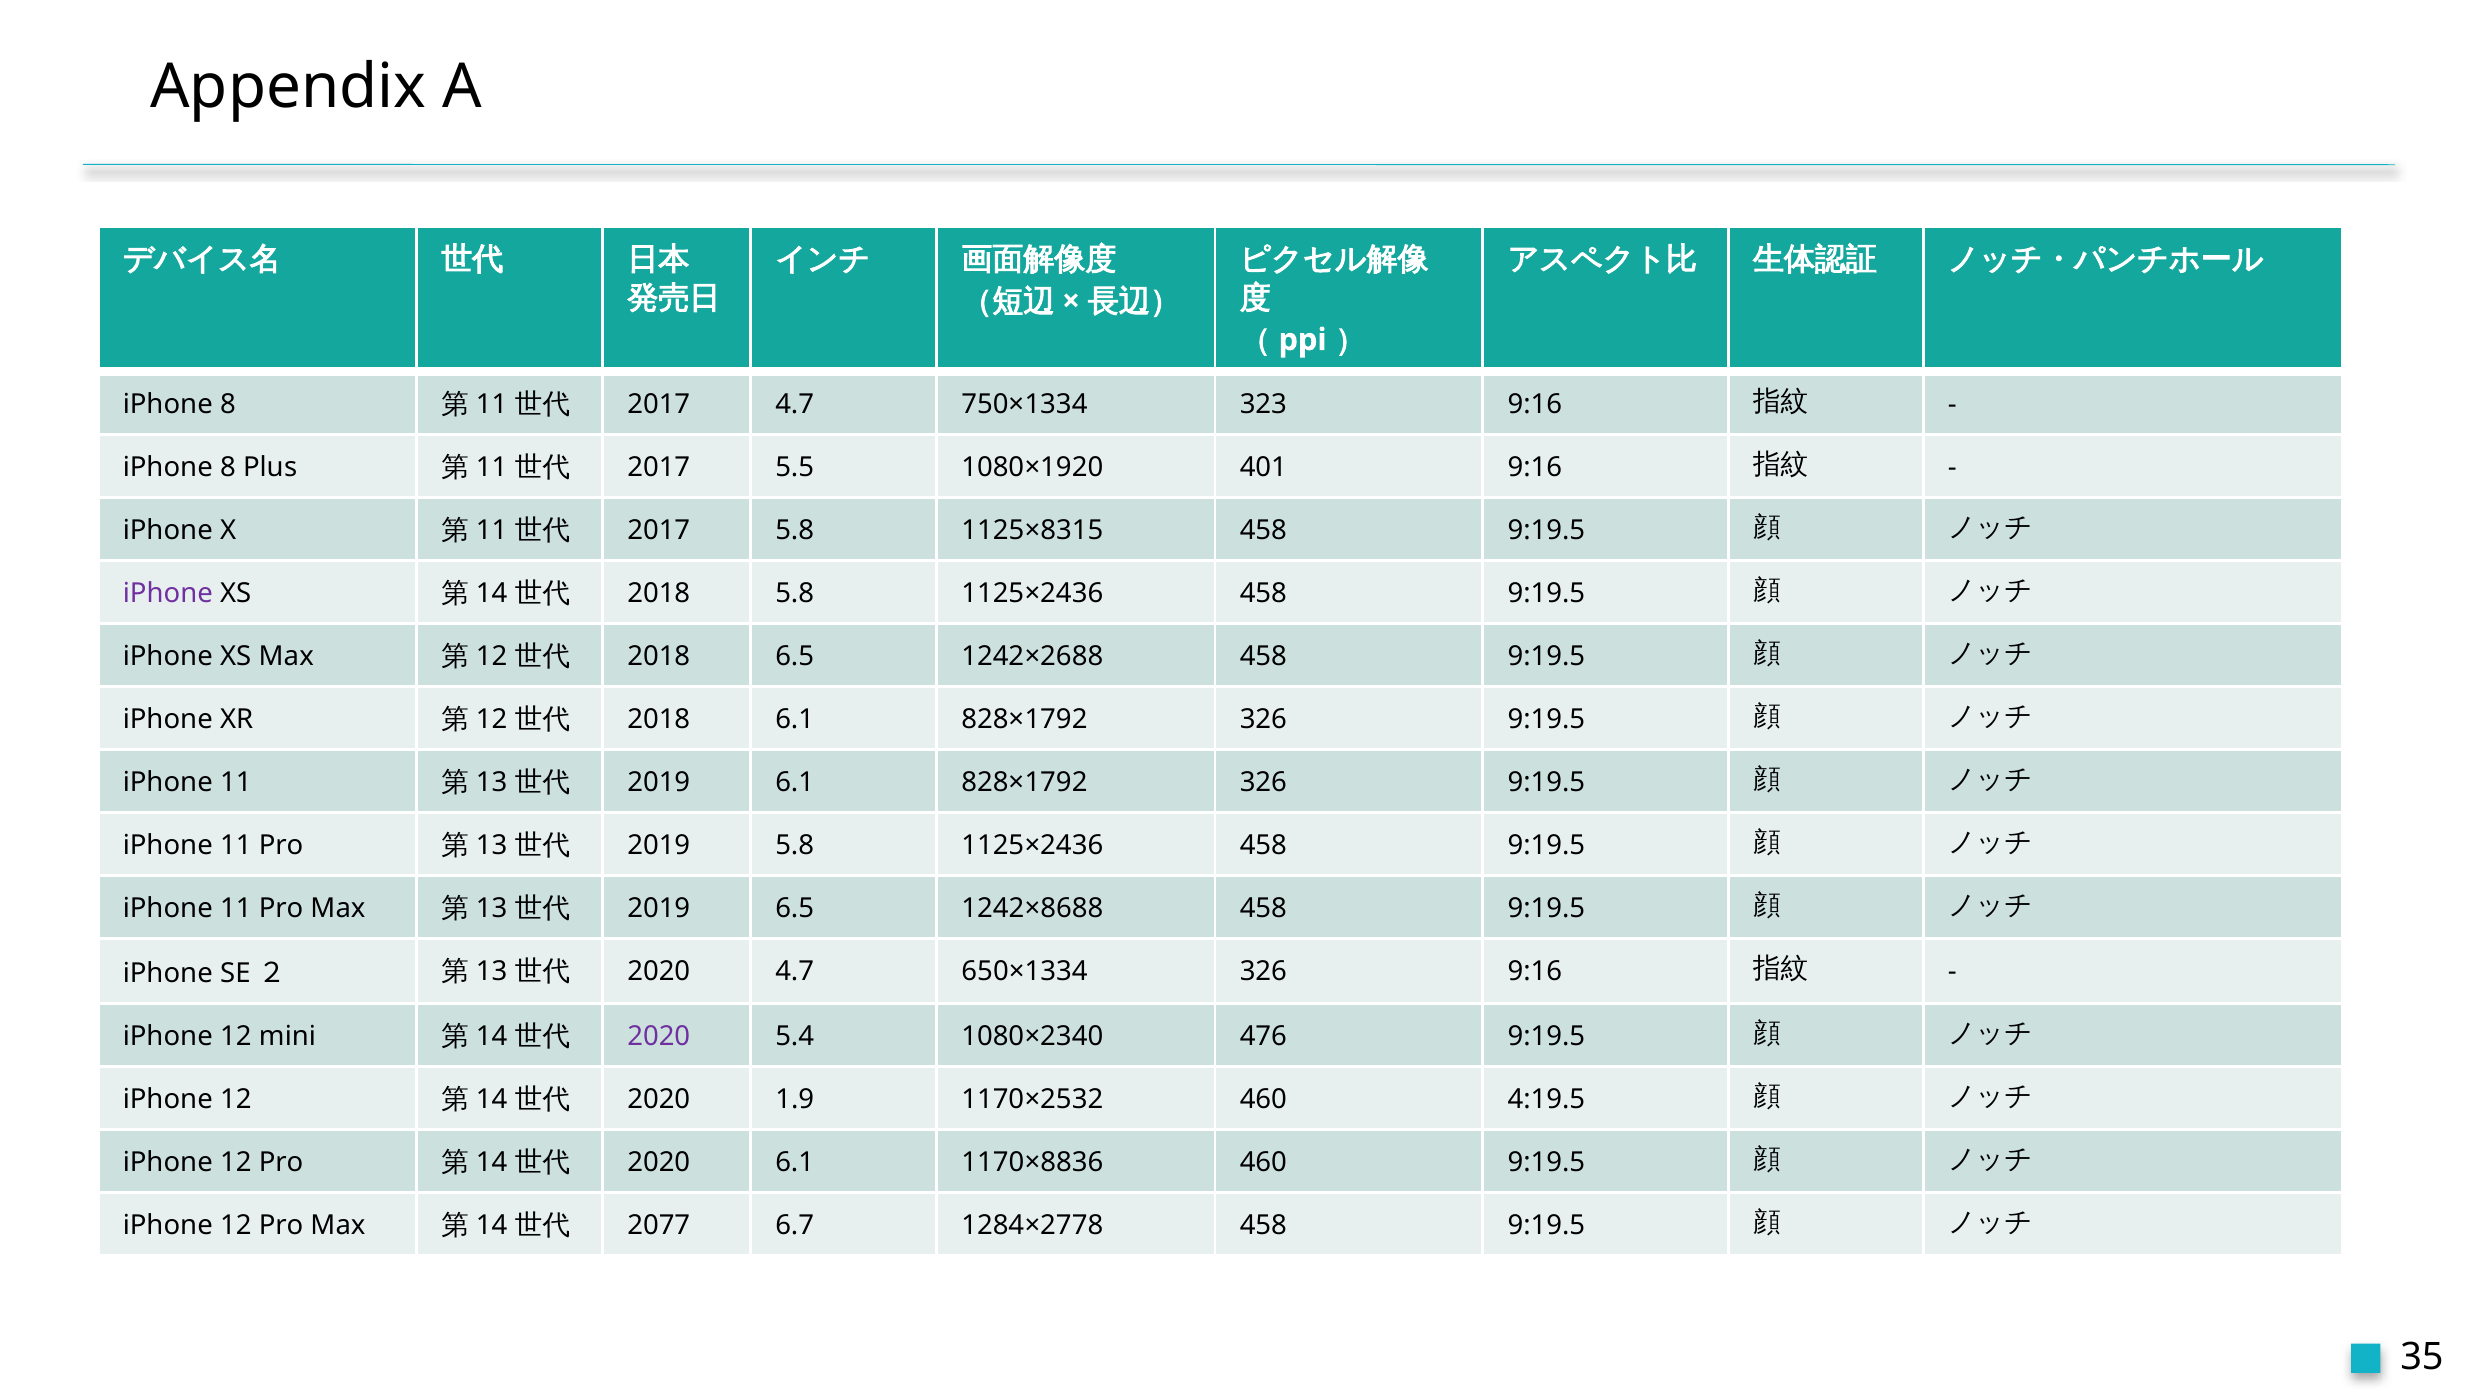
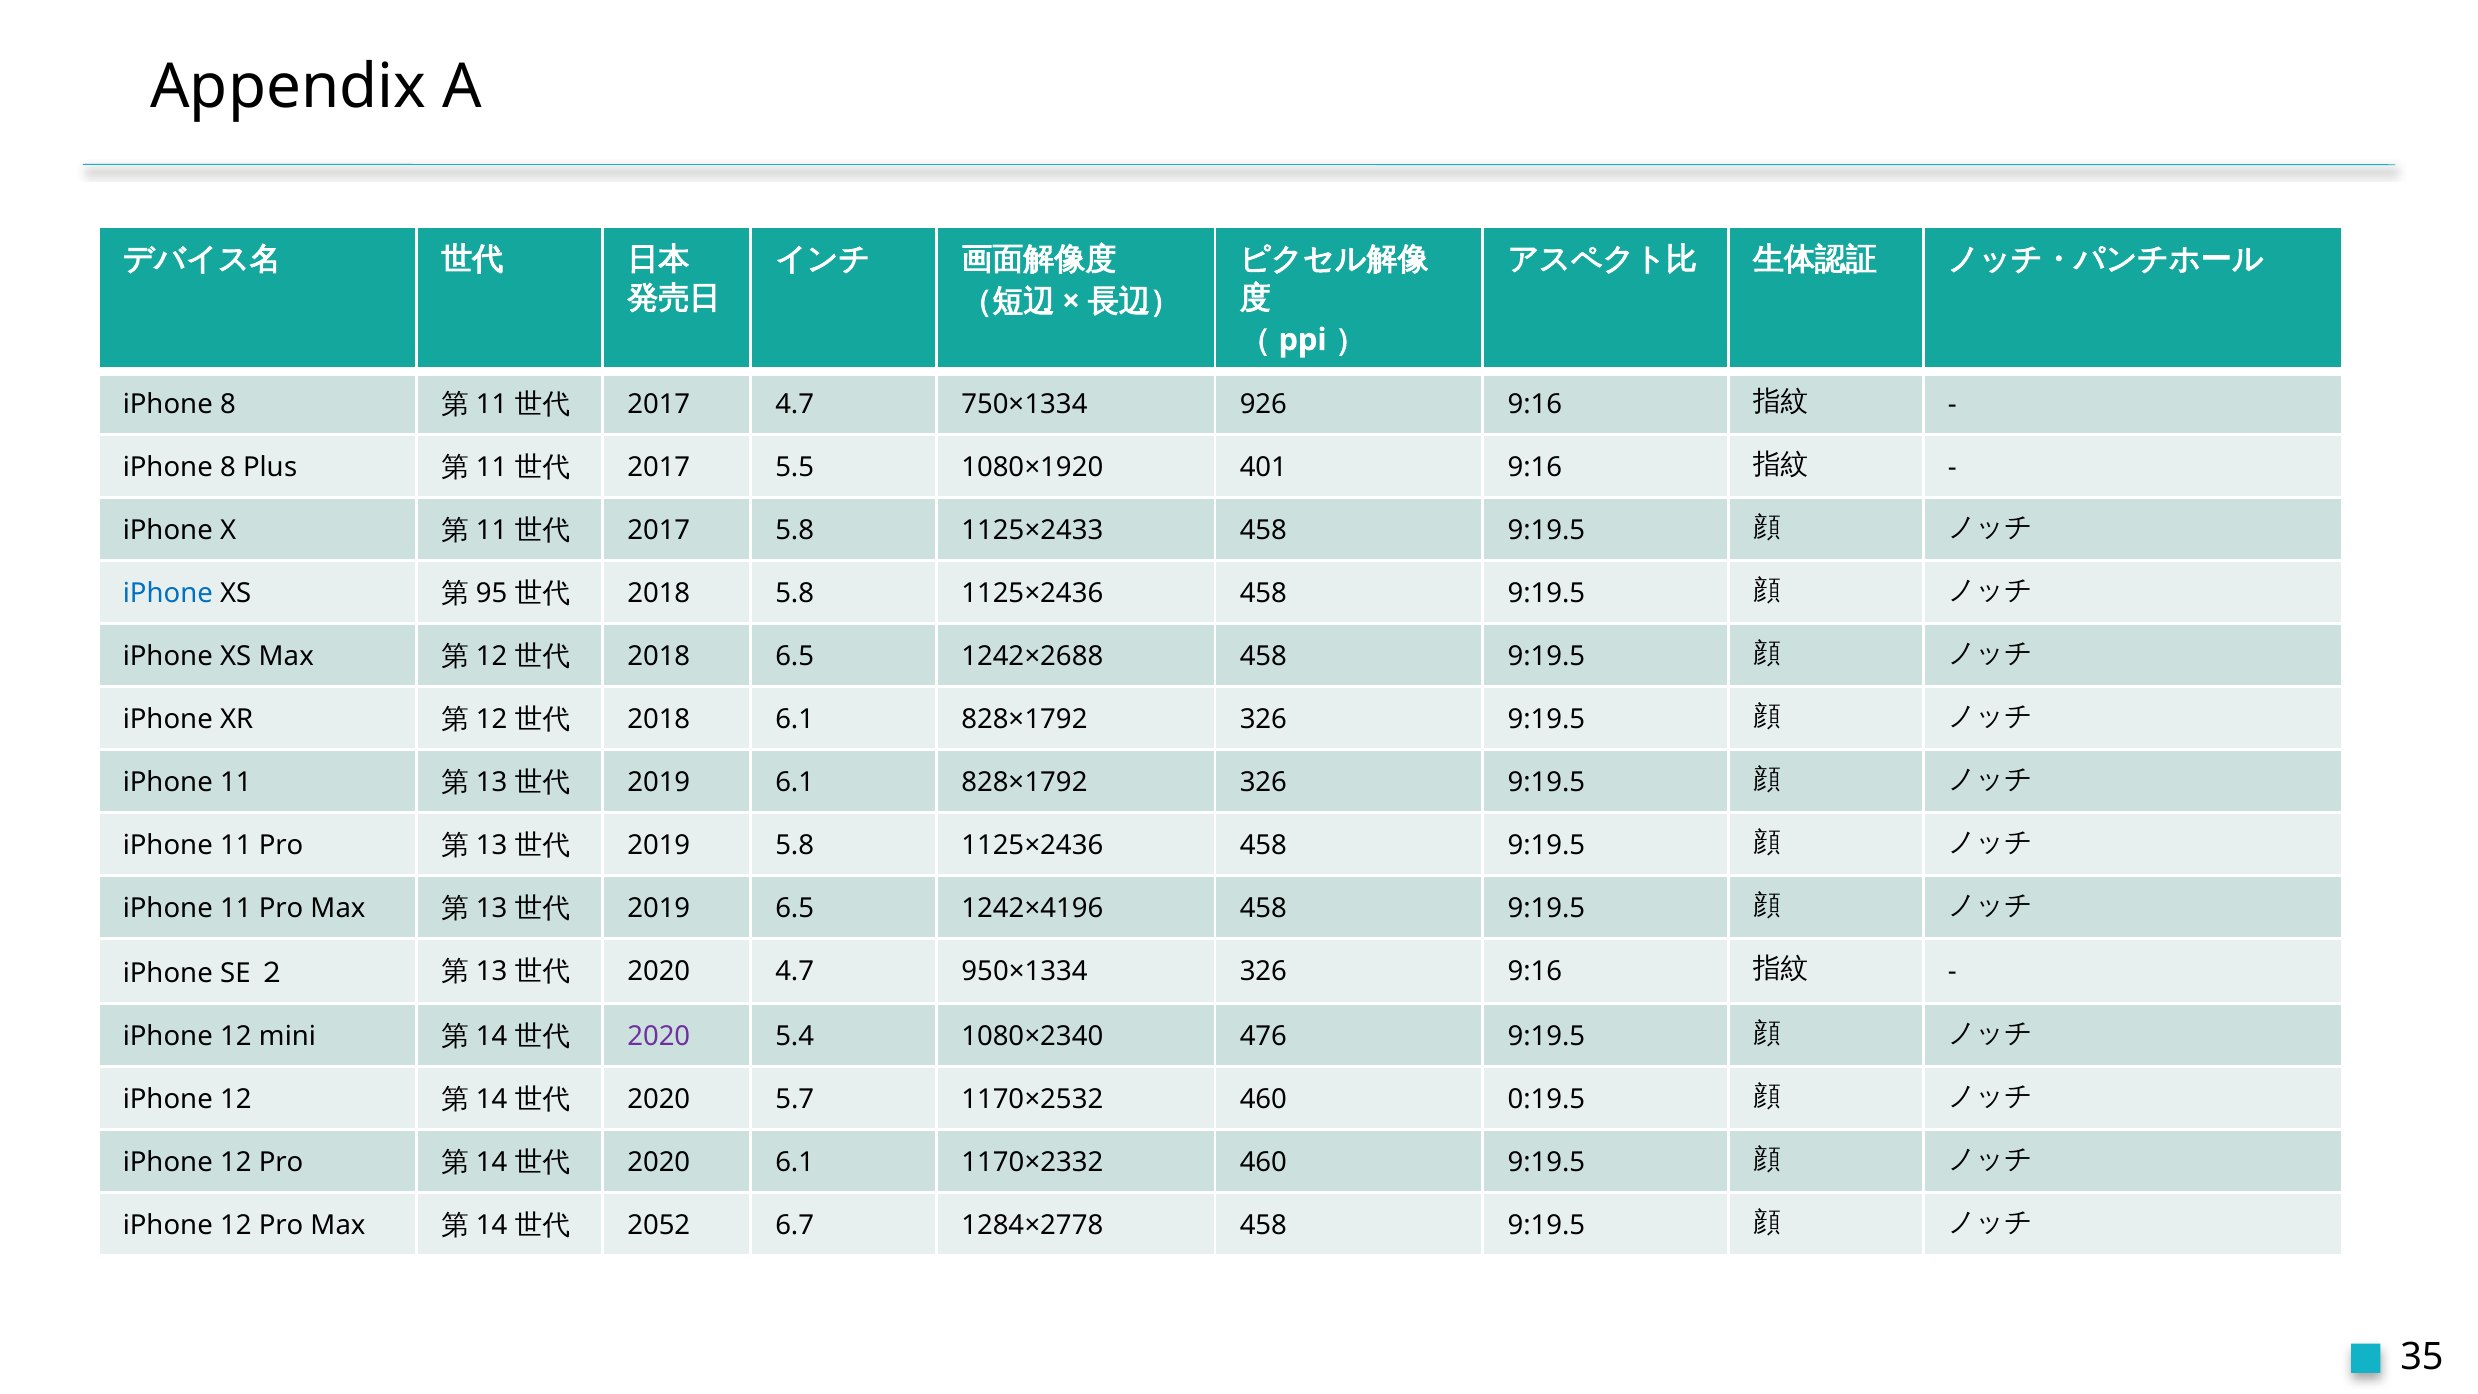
323: 323 -> 926
1125×8315: 1125×8315 -> 1125×2433
iPhone at (168, 594) colour: purple -> blue
14 at (492, 594): 14 -> 95
1242×8688: 1242×8688 -> 1242×4196
650×1334: 650×1334 -> 950×1334
1.9: 1.9 -> 5.7
4:19.5: 4:19.5 -> 0:19.5
1170×8836: 1170×8836 -> 1170×2332
2077: 2077 -> 2052
